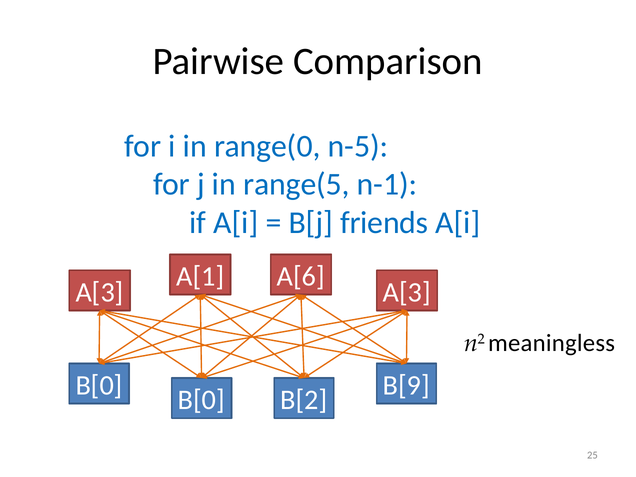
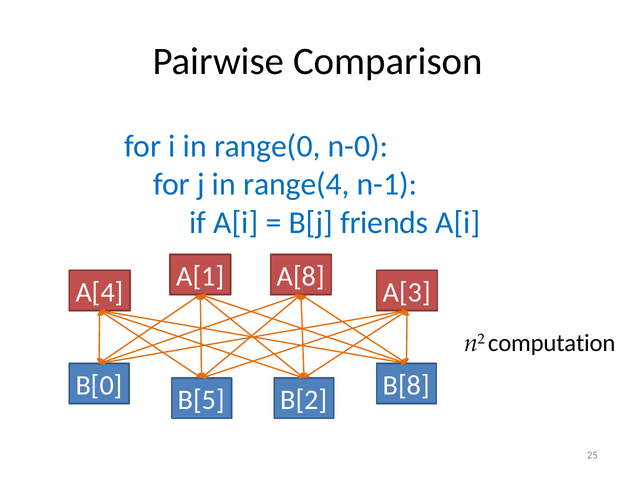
n-5: n-5 -> n-0
range(5: range(5 -> range(4
A[6: A[6 -> A[8
A[3 at (100, 292): A[3 -> A[4
meaningless: meaningless -> computation
B[9: B[9 -> B[8
B[0 at (201, 400): B[0 -> B[5
